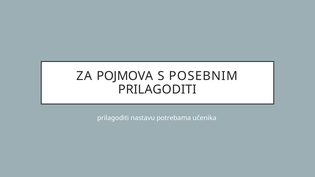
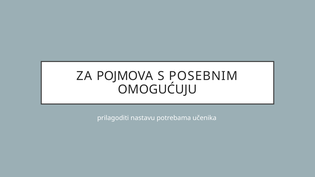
PRILAGODITI at (157, 90): PRILAGODITI -> OMOGUĆUJU
